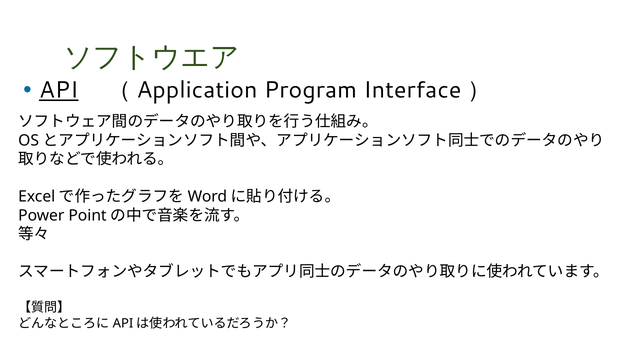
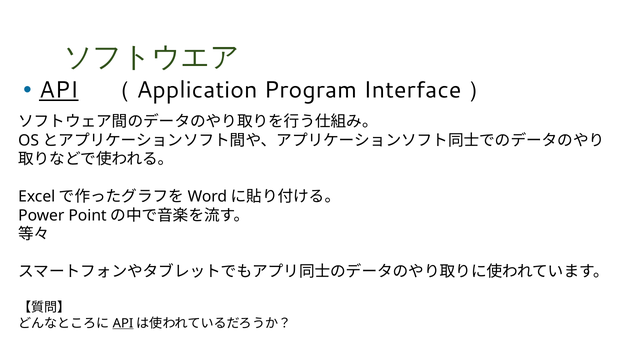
API at (123, 323) underline: none -> present
